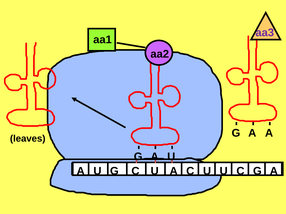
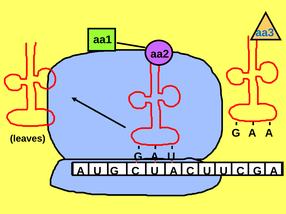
aa3 colour: purple -> blue
